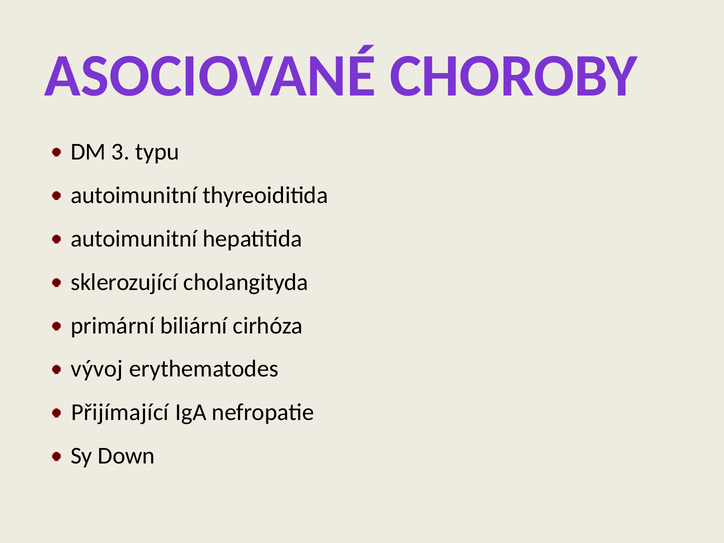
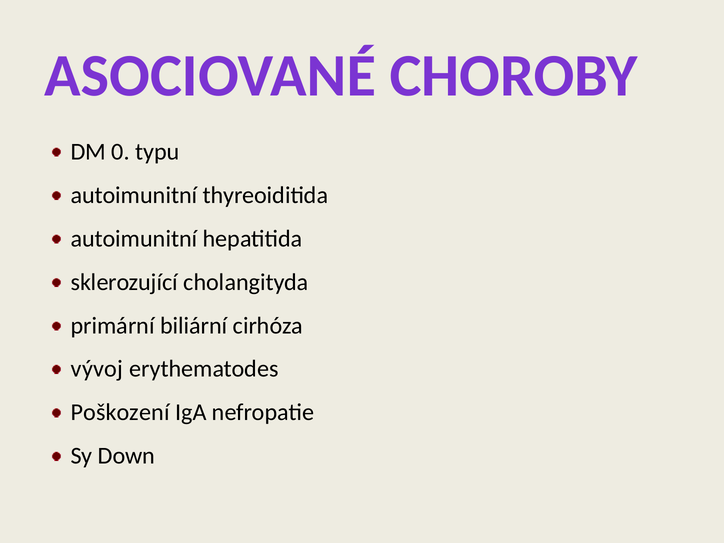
3: 3 -> 0
Přijímající: Přijímající -> Poškození
